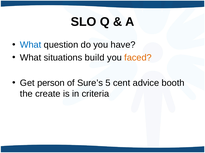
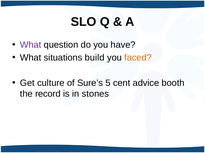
What at (31, 45) colour: blue -> purple
person: person -> culture
create: create -> record
criteria: criteria -> stones
